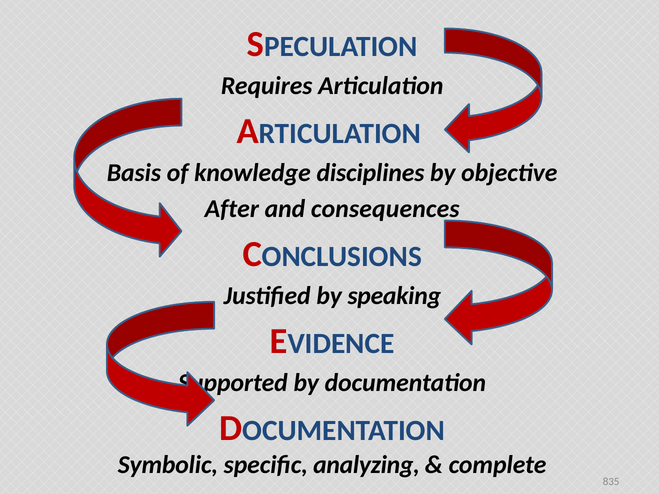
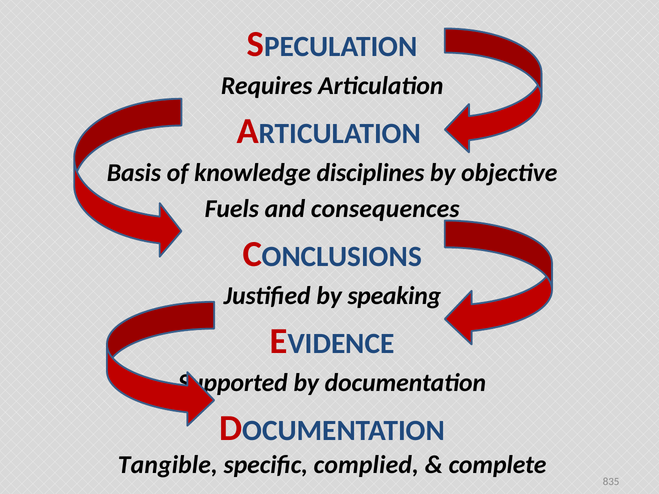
After: After -> Fuels
Symbolic: Symbolic -> Tangible
analyzing: analyzing -> complied
